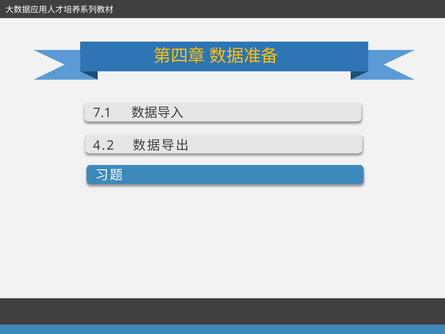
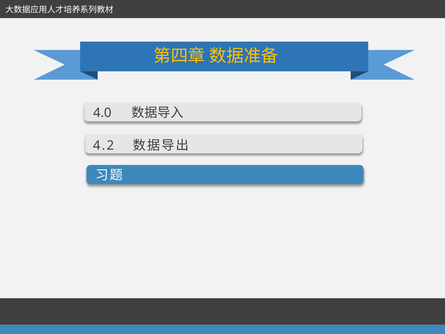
7.1: 7.1 -> 4.0
